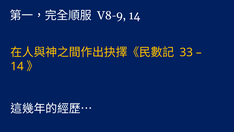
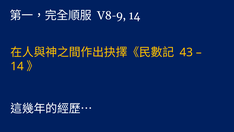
33: 33 -> 43
